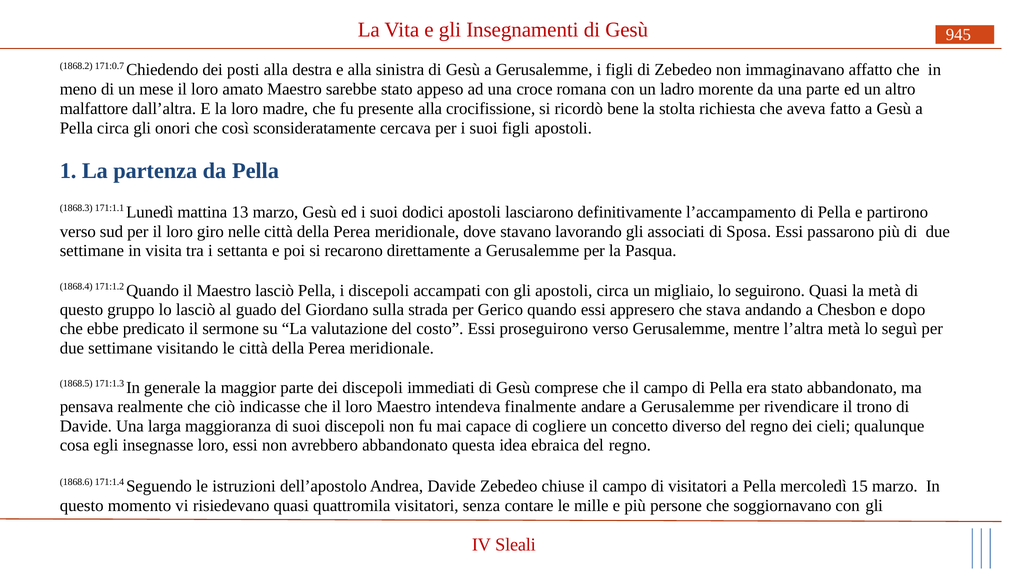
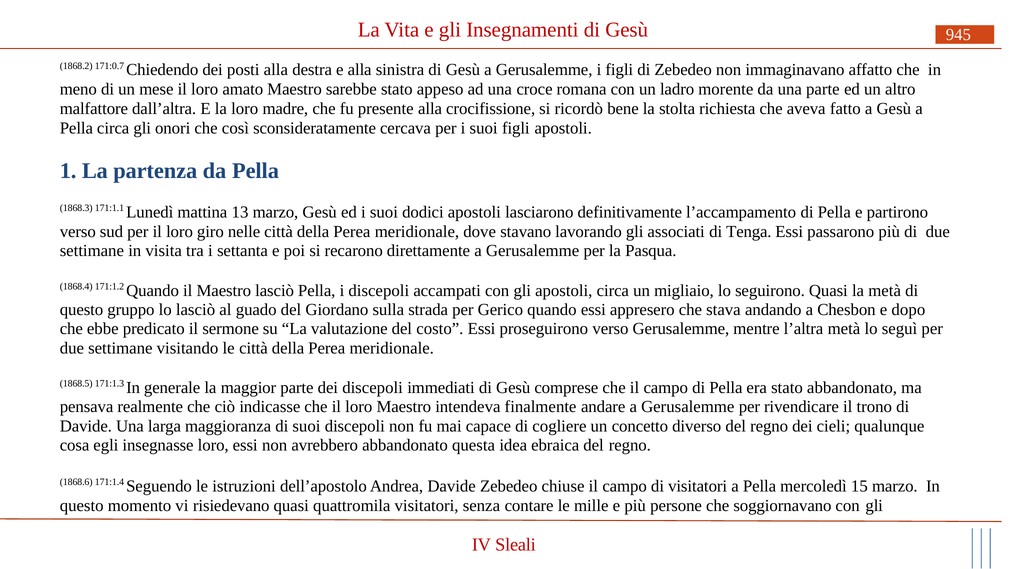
Sposa: Sposa -> Tenga
